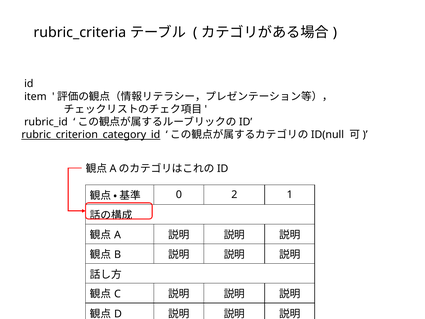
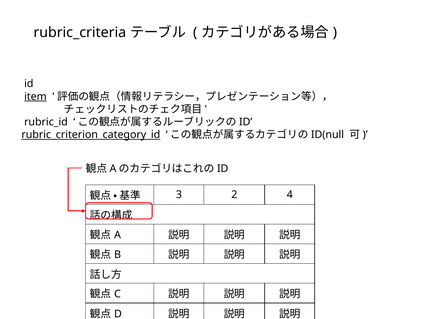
item underline: none -> present
0: 0 -> 3
1: 1 -> 4
